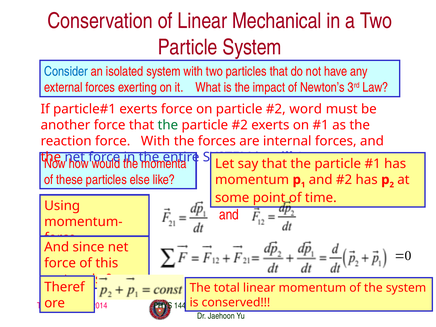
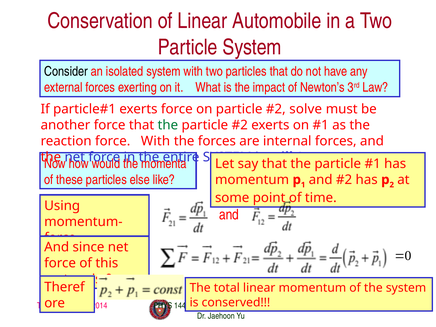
Mechanical: Mechanical -> Automobile
Consider colour: blue -> black
word: word -> solve
